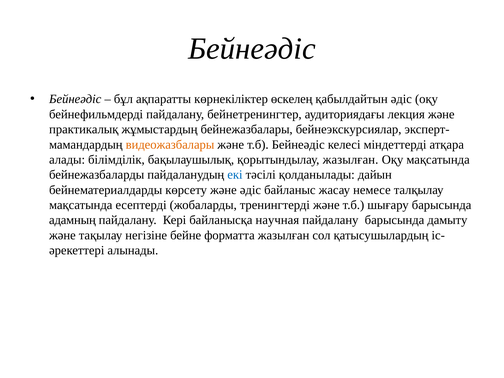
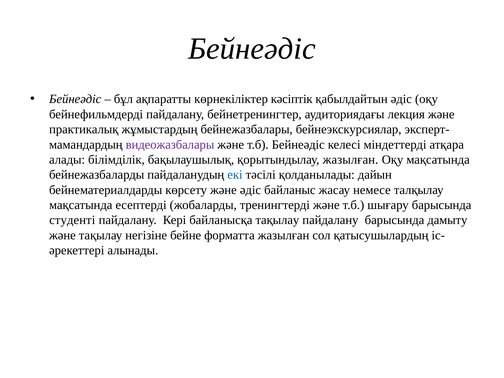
өскелең: өскелең -> кәсіптік
видеожазбалары colour: orange -> purple
адамның: адамның -> студенті
байланысқа научная: научная -> тақылау
